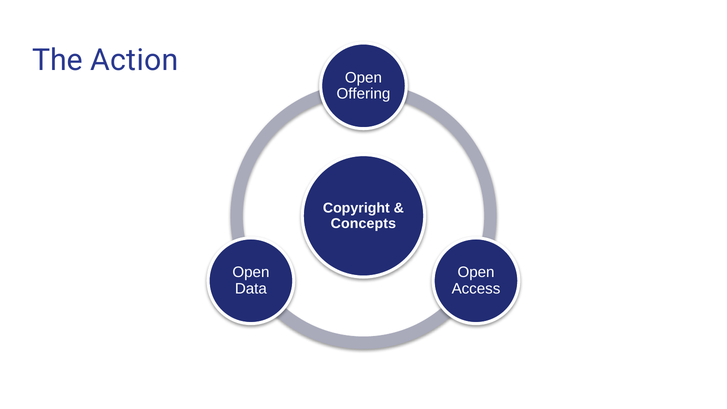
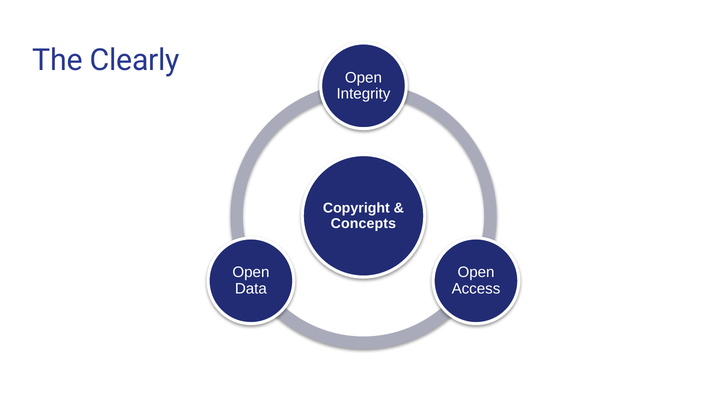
Action: Action -> Clearly
Offering: Offering -> Integrity
